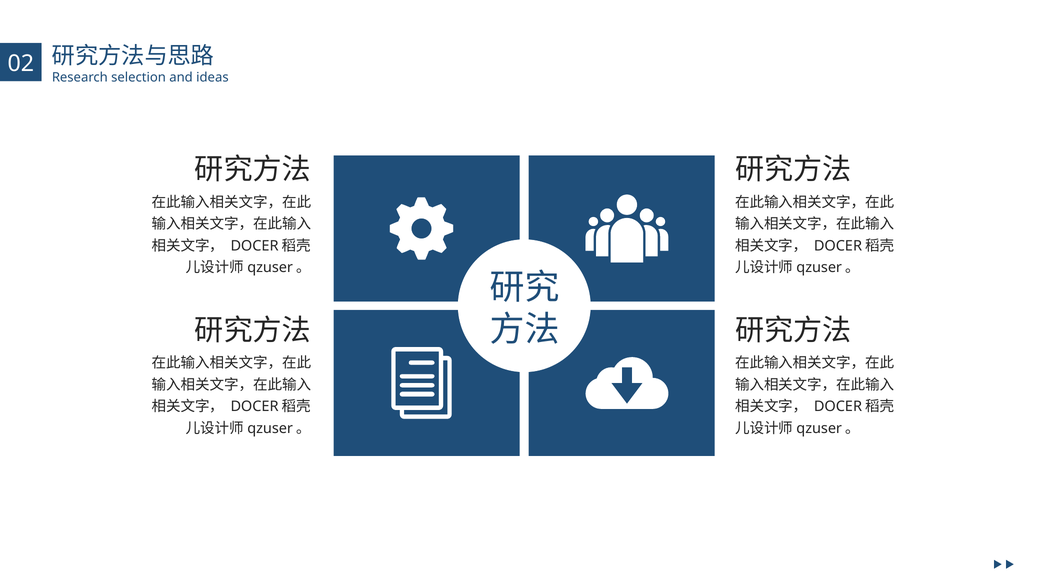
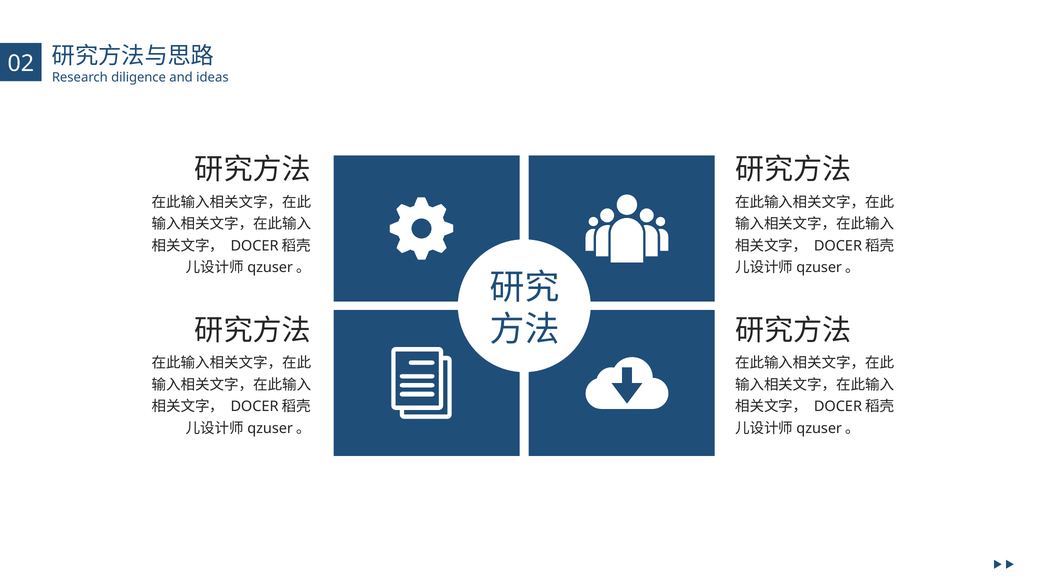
selection: selection -> diligence
